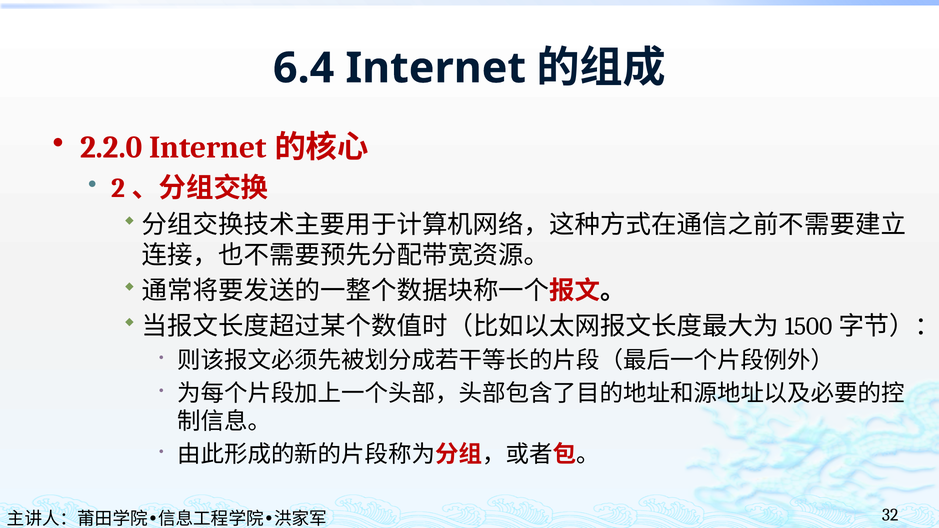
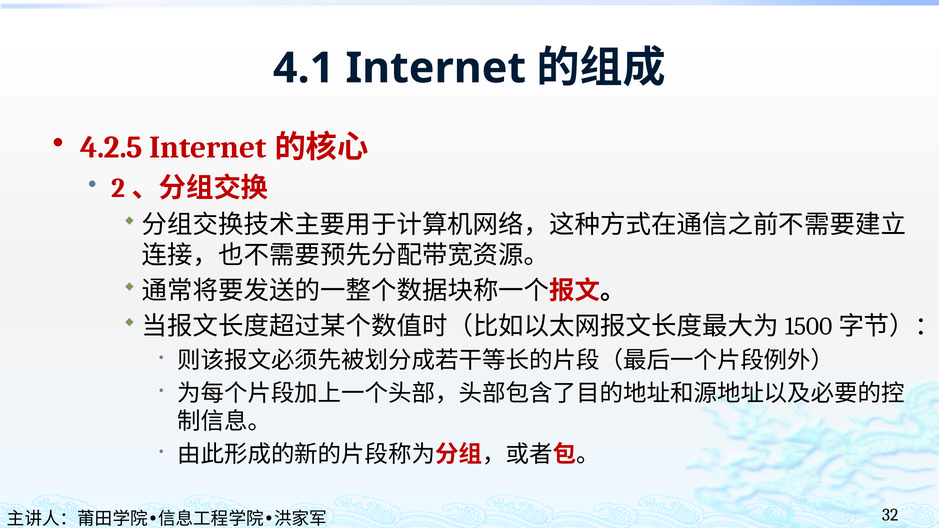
6.4: 6.4 -> 4.1
2.2.0: 2.2.0 -> 4.2.5
